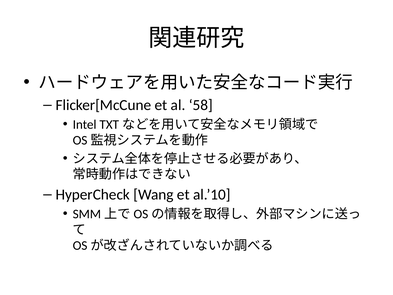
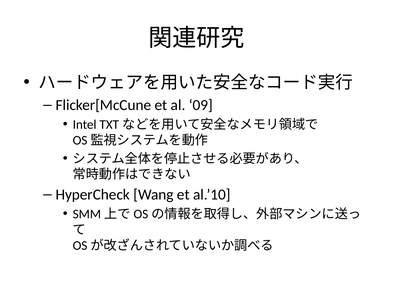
58: 58 -> 09
